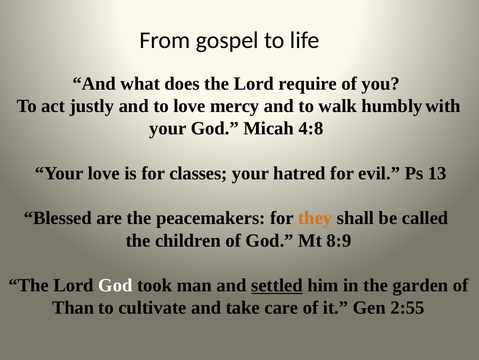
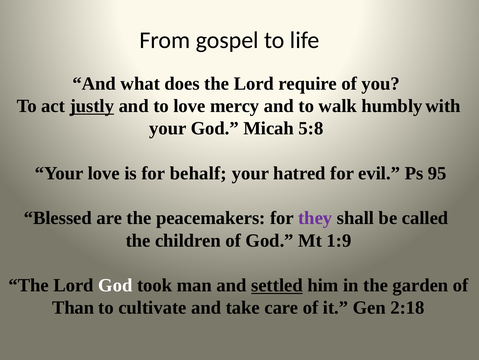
justly underline: none -> present
4:8: 4:8 -> 5:8
classes: classes -> behalf
13: 13 -> 95
they colour: orange -> purple
8:9: 8:9 -> 1:9
2:55: 2:55 -> 2:18
